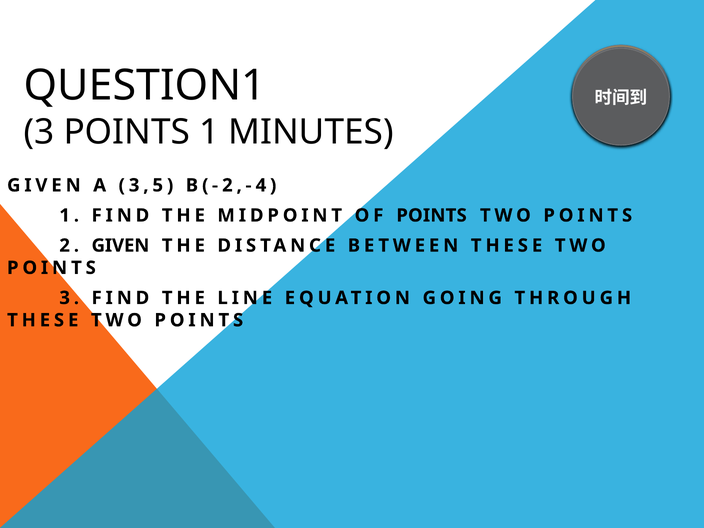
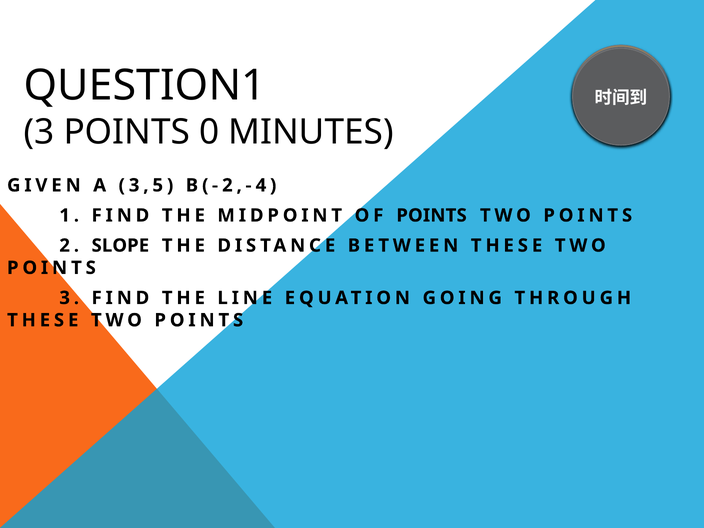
POINTS 1: 1 -> 0
2 GIVEN: GIVEN -> SLOPE
